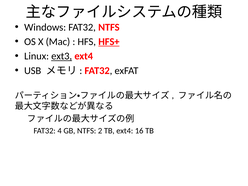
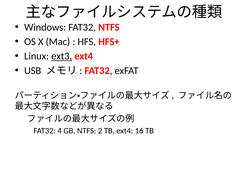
HFS+ underline: present -> none
